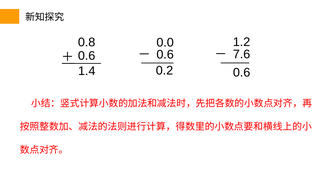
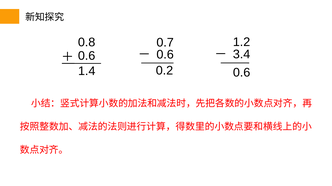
0.0: 0.0 -> 0.7
7.6: 7.6 -> 3.4
